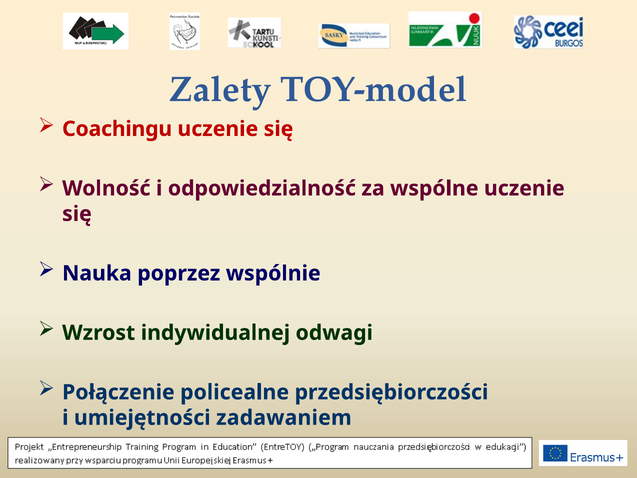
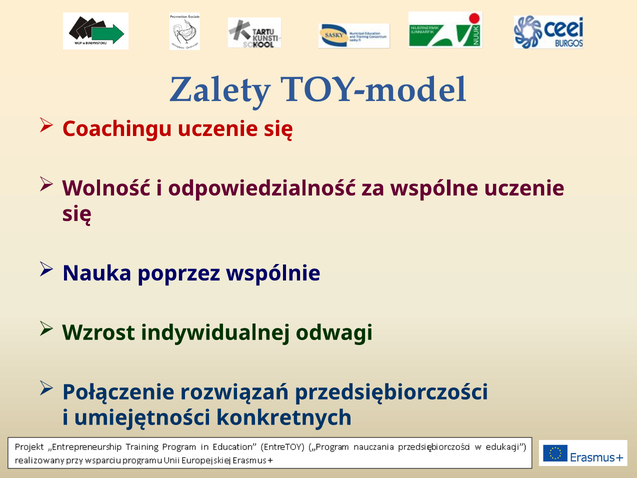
policealne: policealne -> rozwiązań
zadawaniem: zadawaniem -> konkretnych
